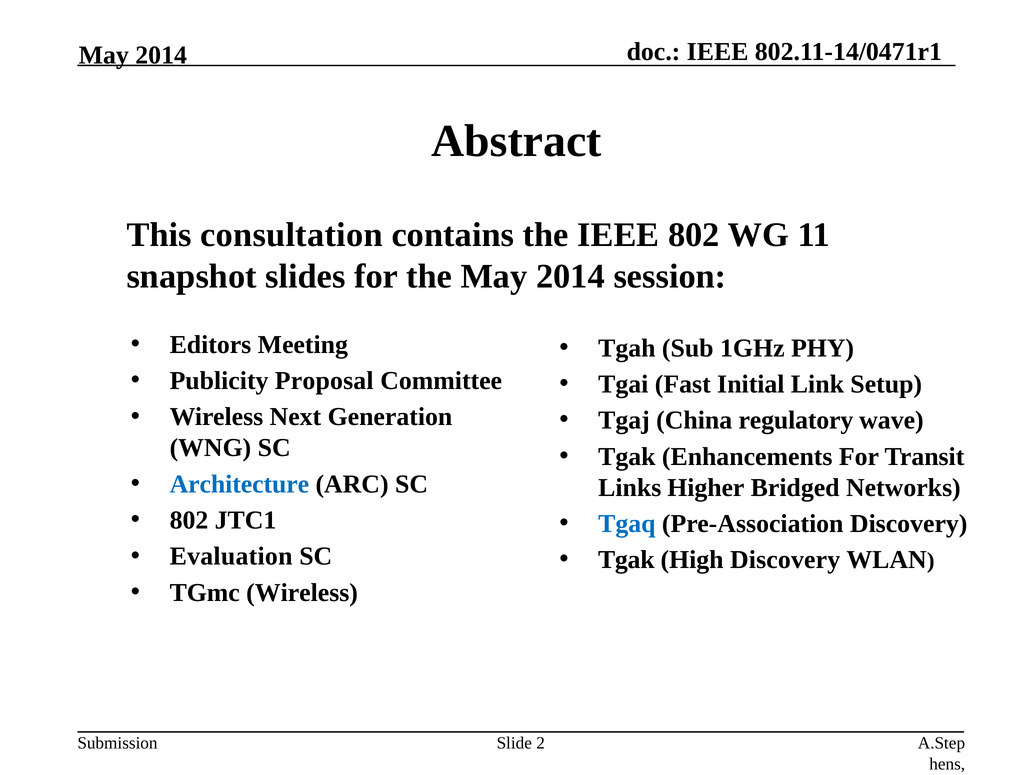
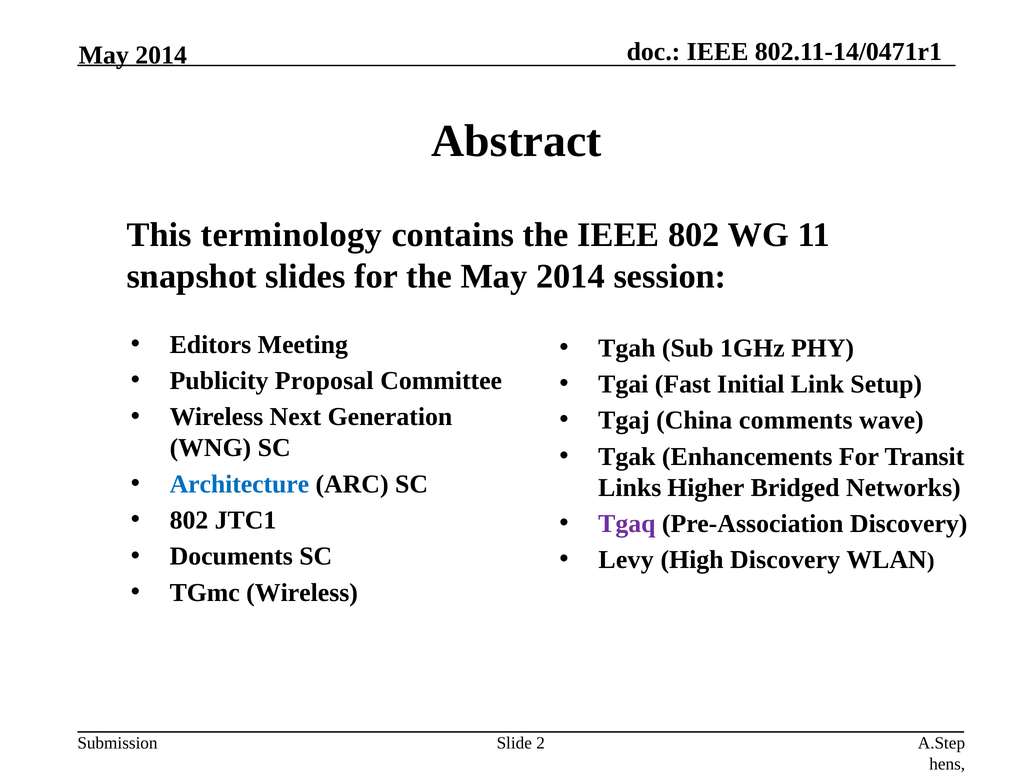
consultation: consultation -> terminology
regulatory: regulatory -> comments
Tgaq colour: blue -> purple
Evaluation: Evaluation -> Documents
Tgak at (626, 560): Tgak -> Levy
